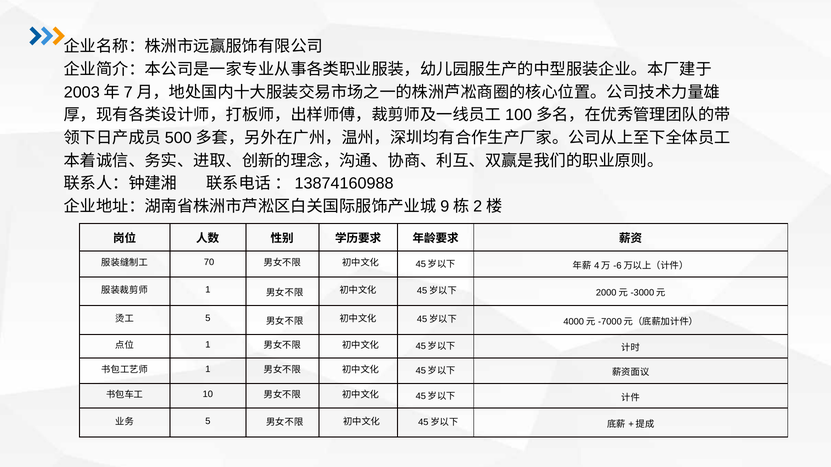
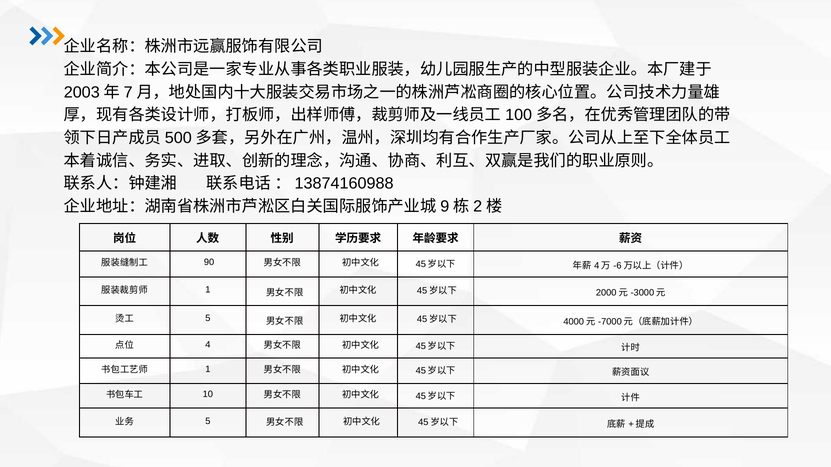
70: 70 -> 90
1 at (208, 345): 1 -> 4
